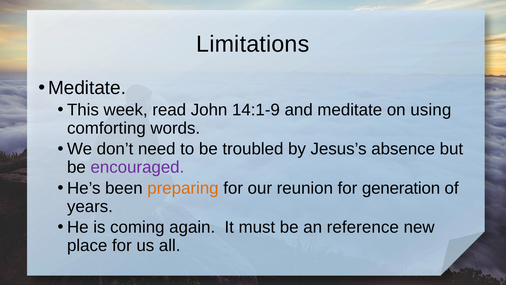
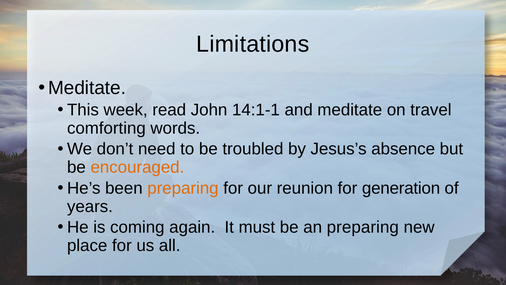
14:1-9: 14:1-9 -> 14:1-1
using: using -> travel
encouraged colour: purple -> orange
an reference: reference -> preparing
